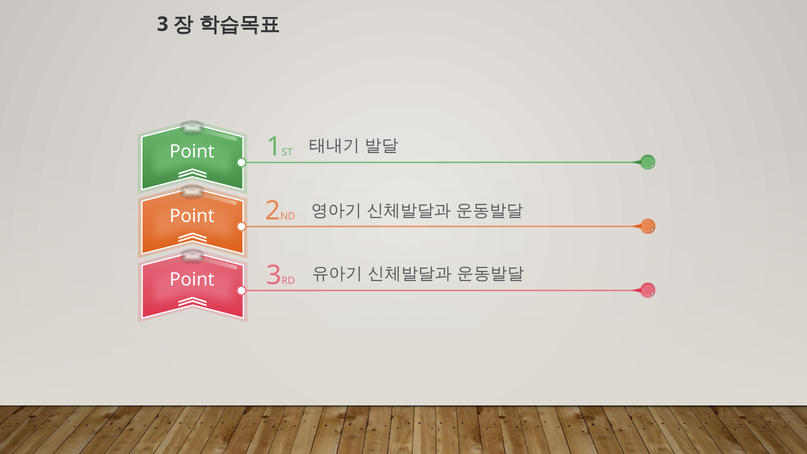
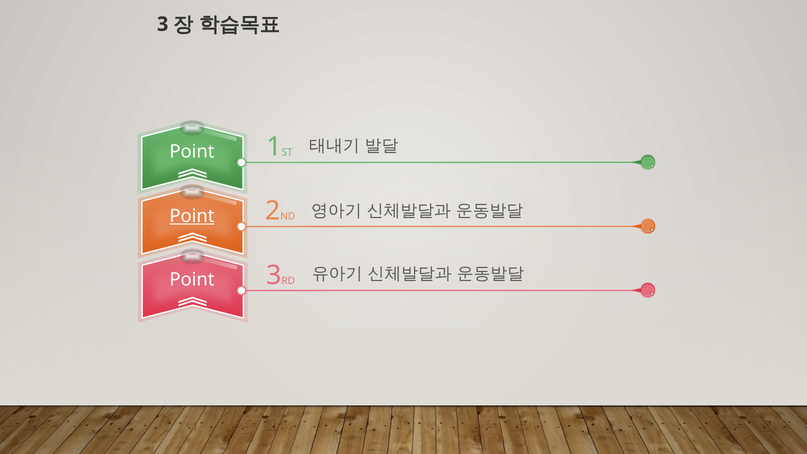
Point at (192, 216) underline: none -> present
